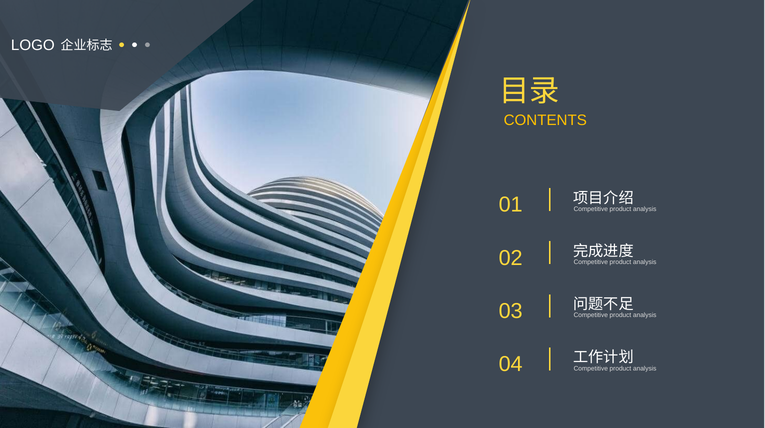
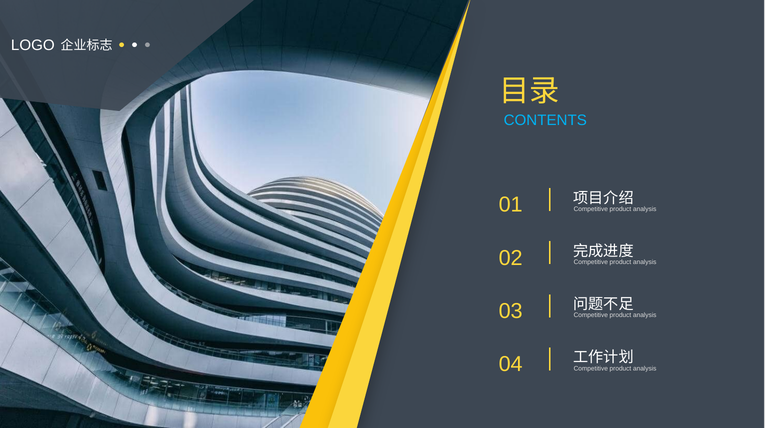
CONTENTS colour: yellow -> light blue
